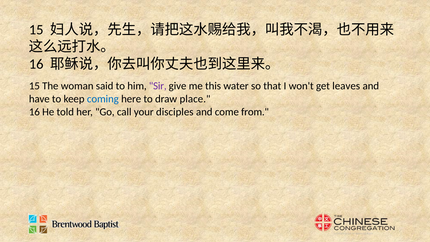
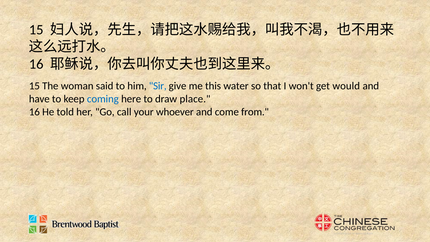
Sir colour: purple -> blue
leaves: leaves -> would
disciples: disciples -> whoever
